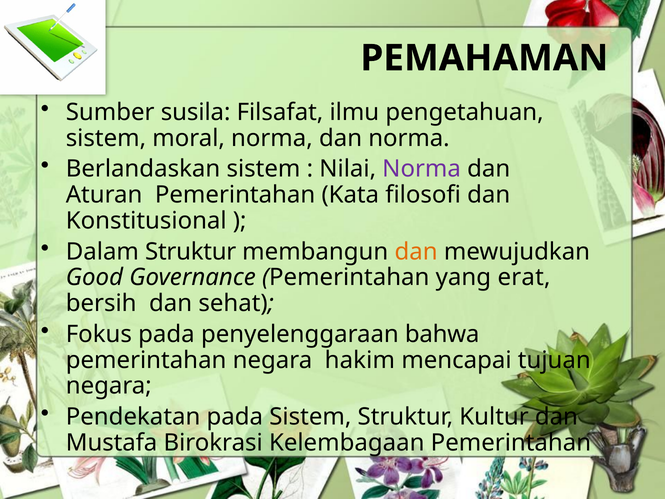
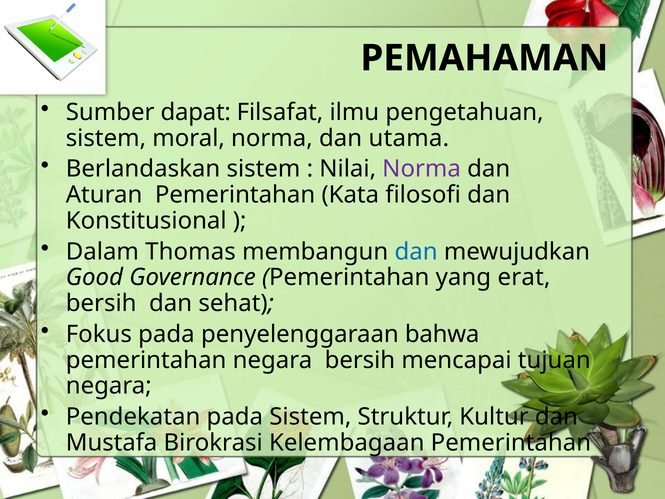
susila: susila -> dapat
dan norma: norma -> utama
Dalam Struktur: Struktur -> Thomas
dan at (416, 251) colour: orange -> blue
negara hakim: hakim -> bersih
